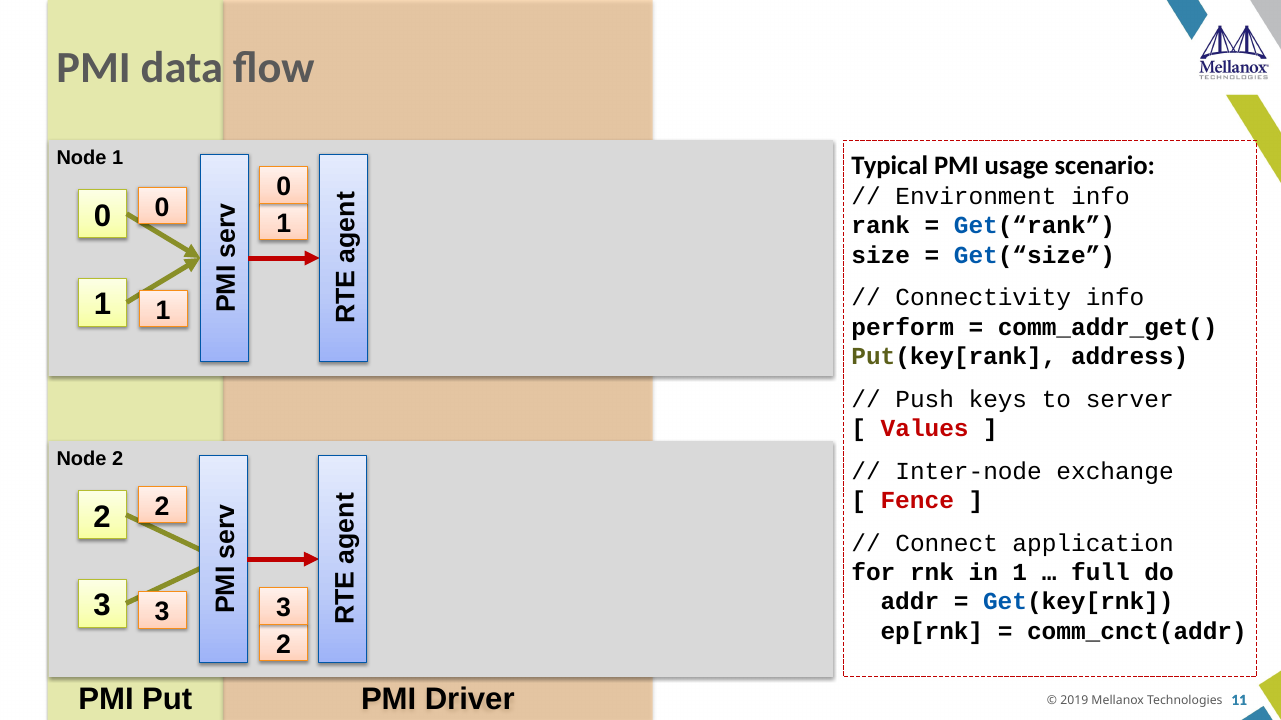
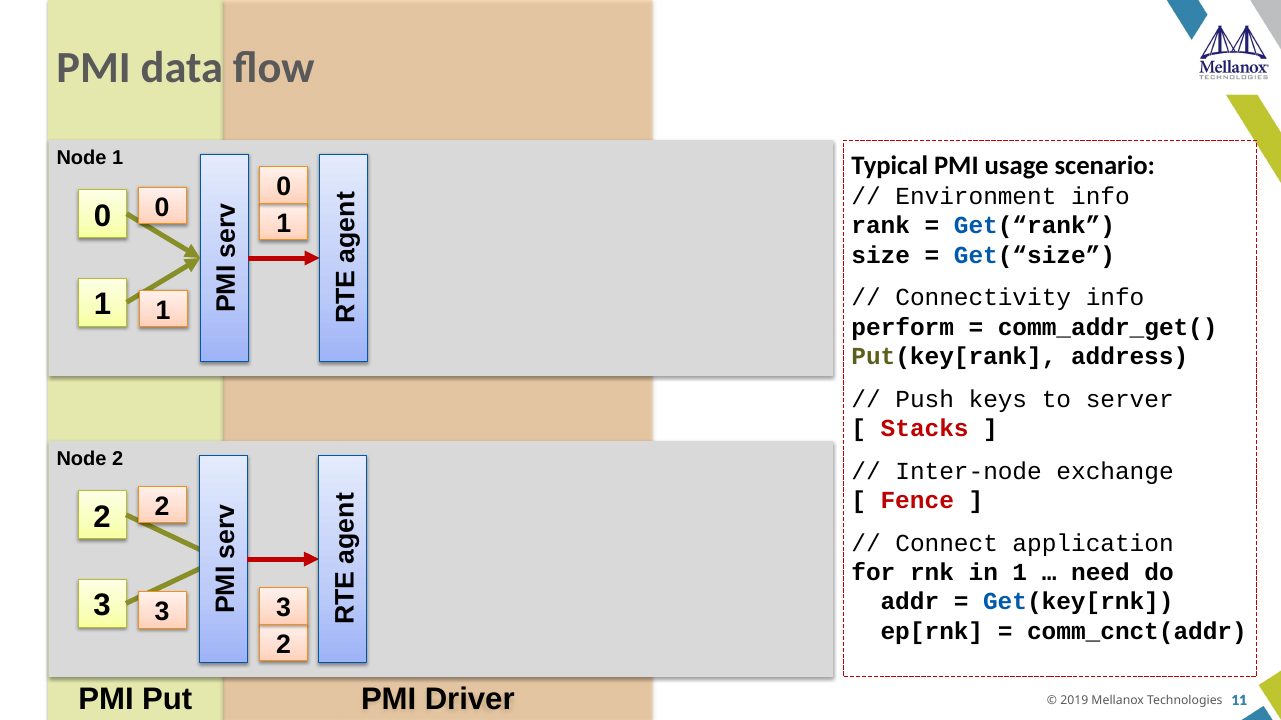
Values: Values -> Stacks
full: full -> need
